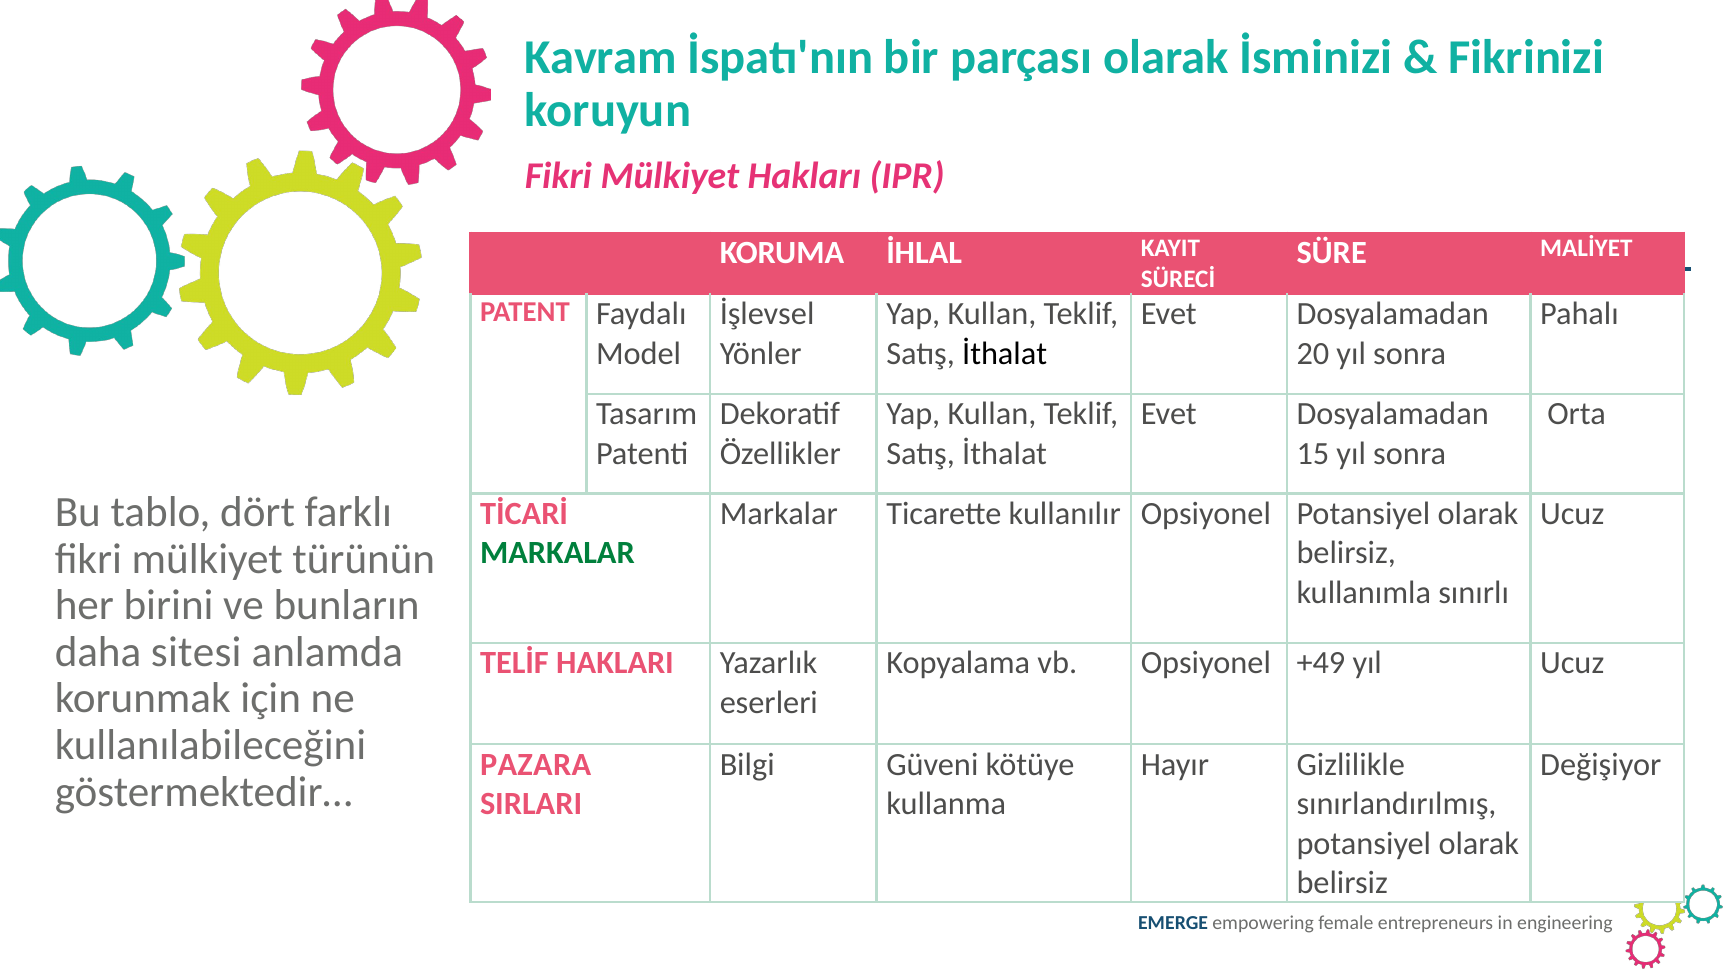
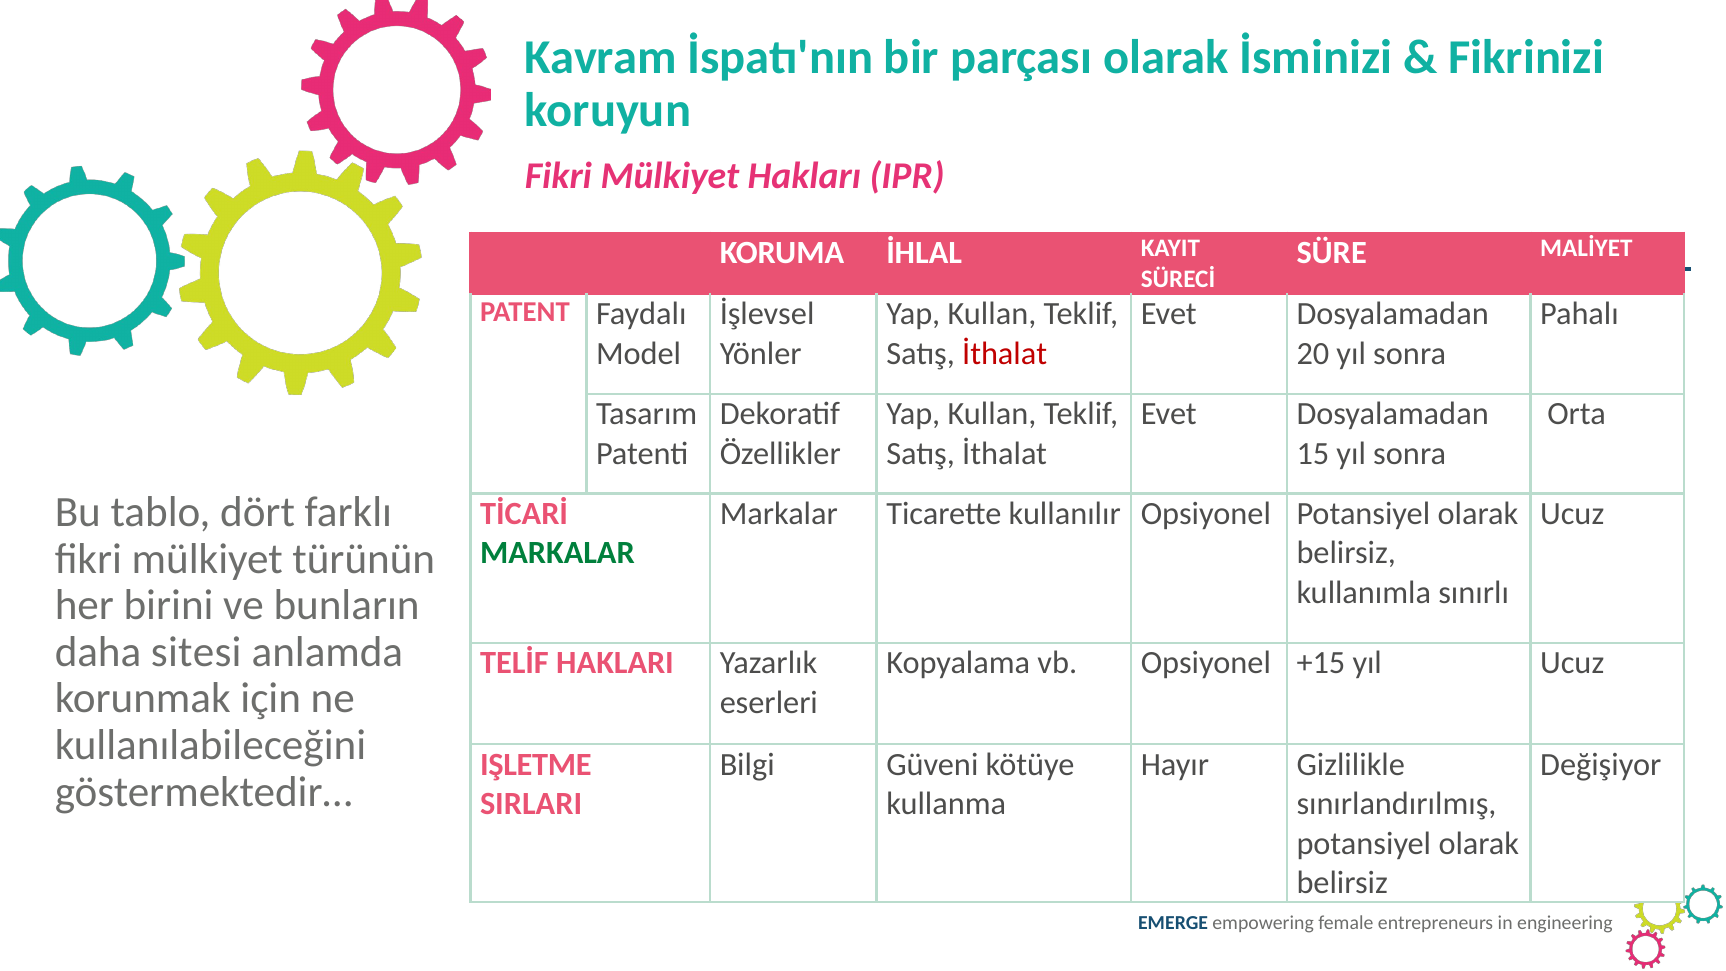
İthalat at (1005, 354) colour: black -> red
+49: +49 -> +15
PAZARA: PAZARA -> IŞLETME
